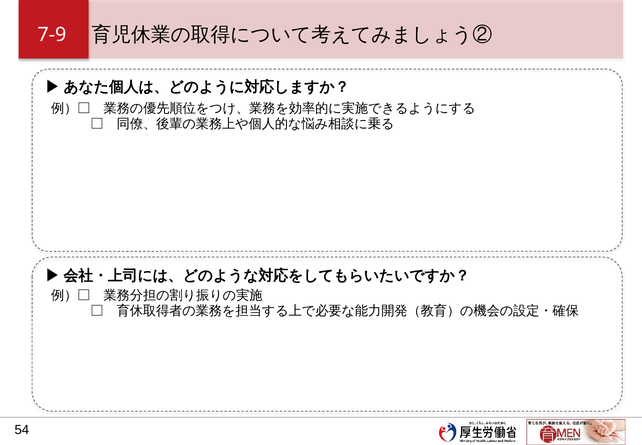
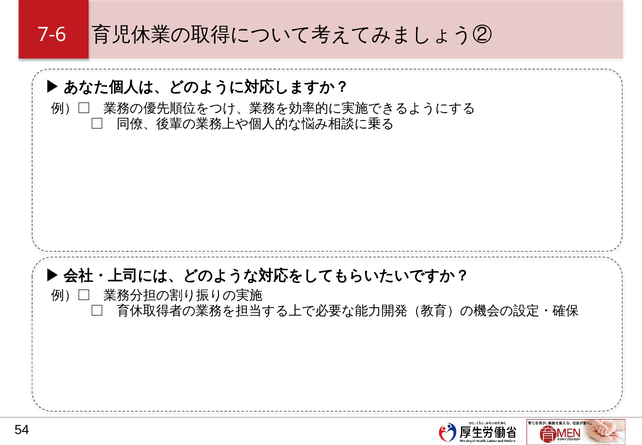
7-9: 7-9 -> 7-6
